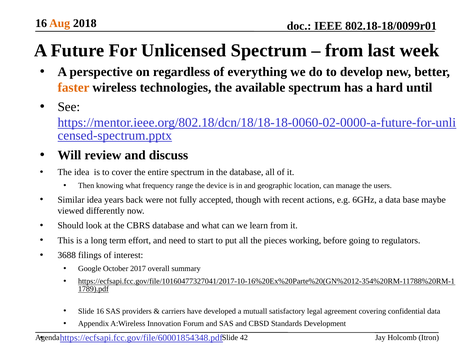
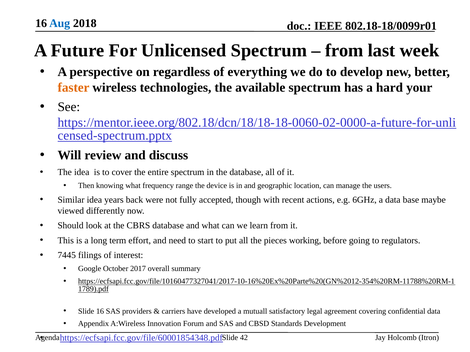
Aug colour: orange -> blue
until: until -> your
3688: 3688 -> 7445
